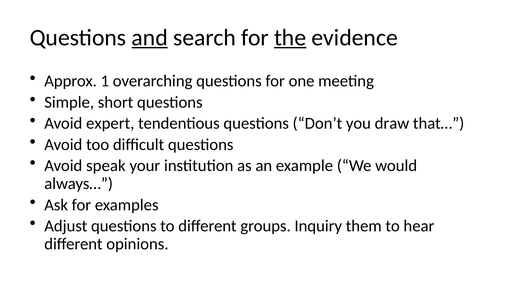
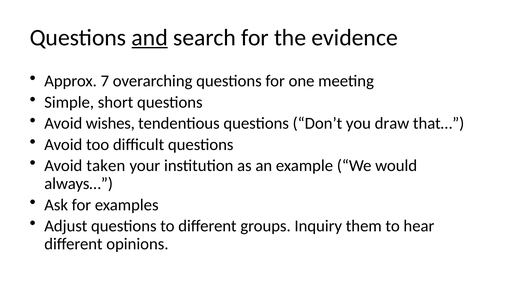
the underline: present -> none
1: 1 -> 7
expert: expert -> wishes
speak: speak -> taken
